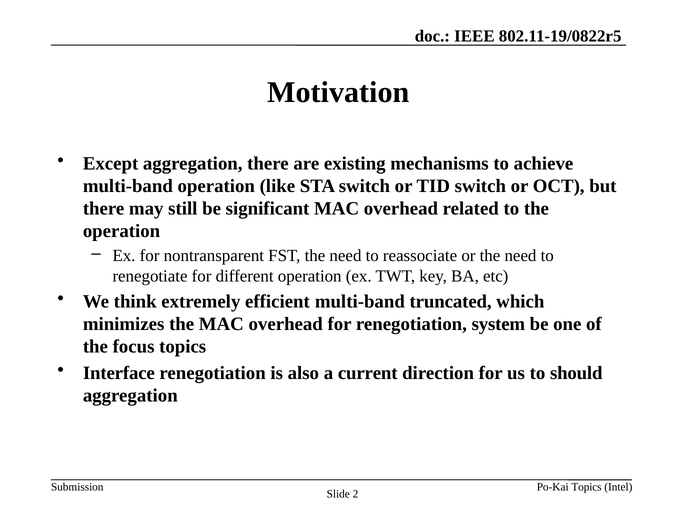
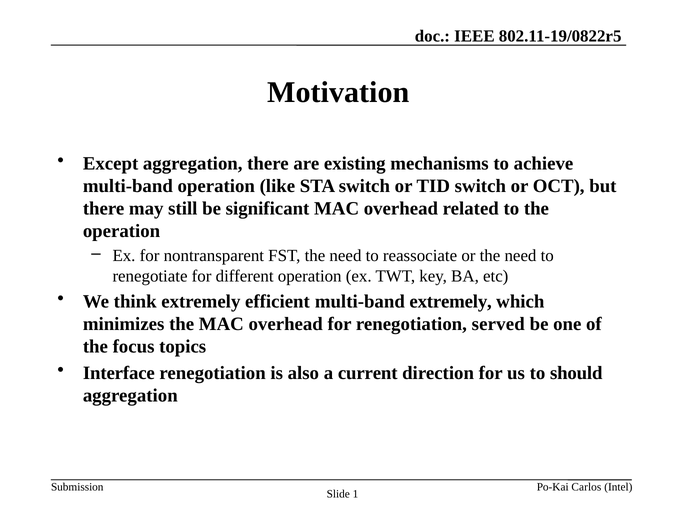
multi-band truncated: truncated -> extremely
system: system -> served
Po-Kai Topics: Topics -> Carlos
2: 2 -> 1
